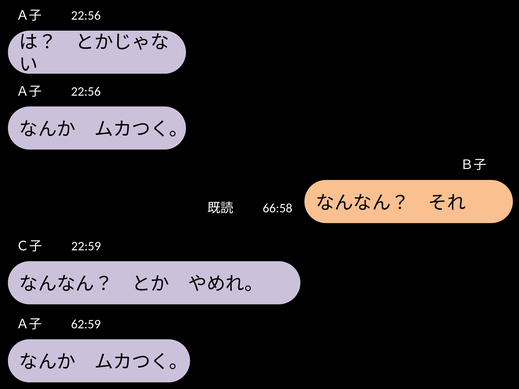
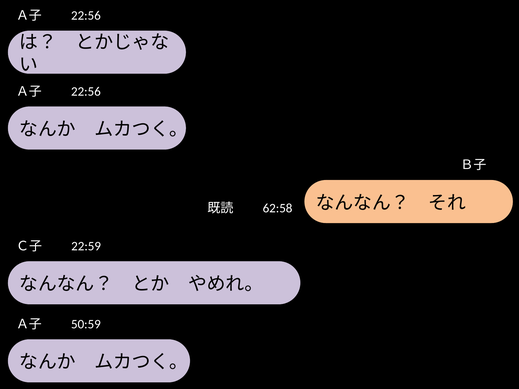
66:58: 66:58 -> 62:58
62:59: 62:59 -> 50:59
